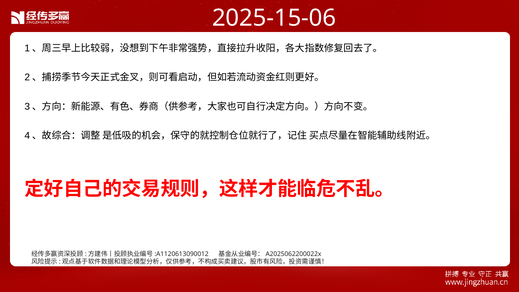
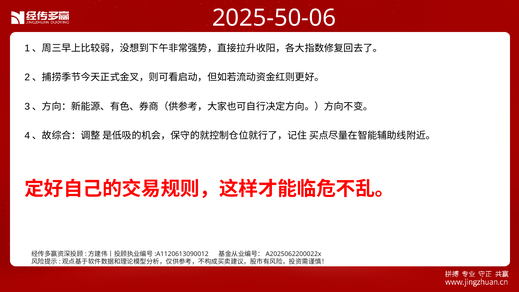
2025-15-06: 2025-15-06 -> 2025-50-06
